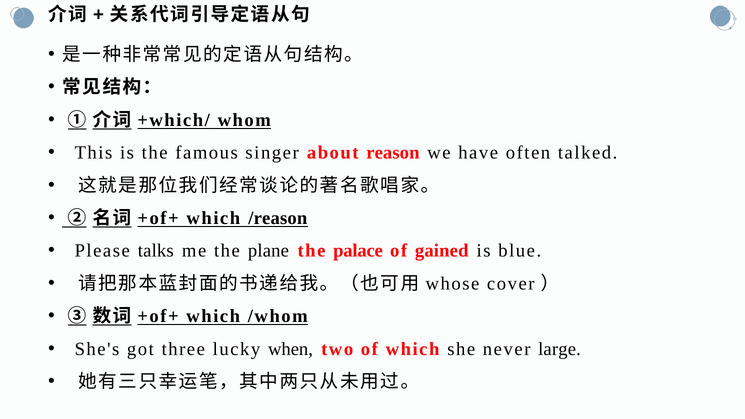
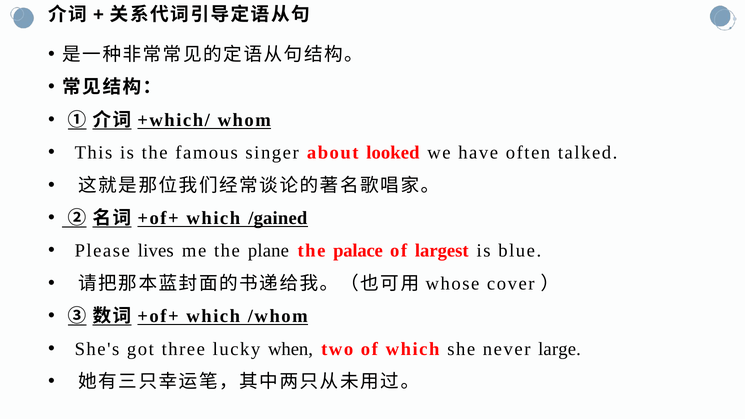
reason: reason -> looked
/reason: /reason -> /gained
talks: talks -> lives
gained: gained -> largest
